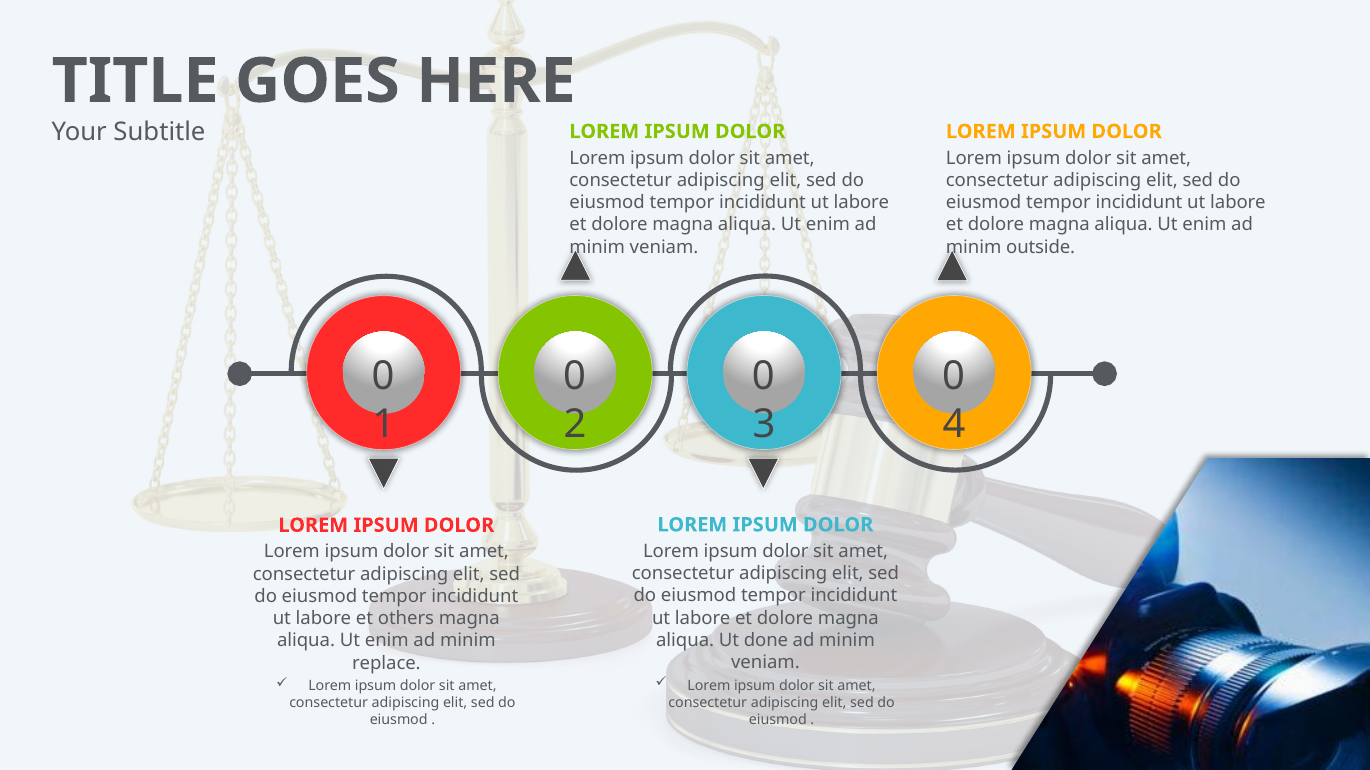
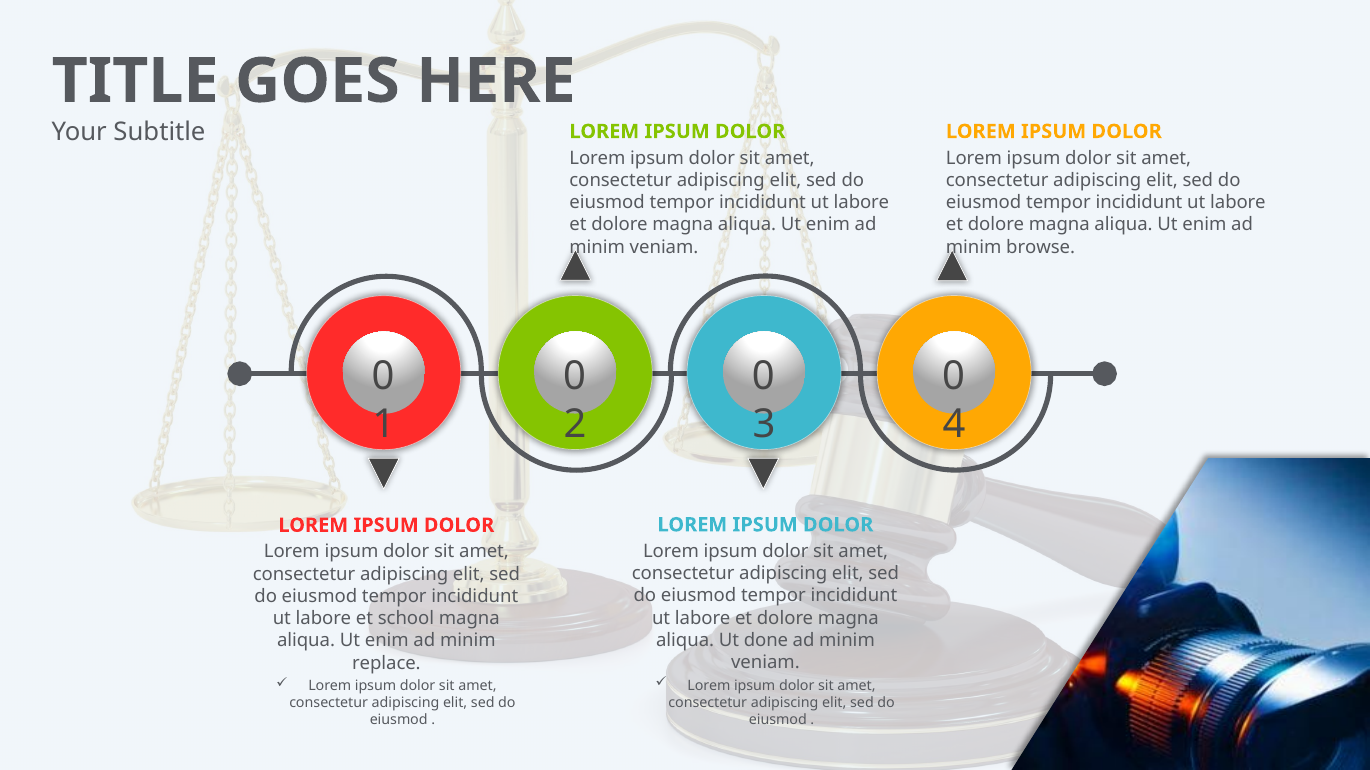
outside: outside -> browse
others: others -> school
